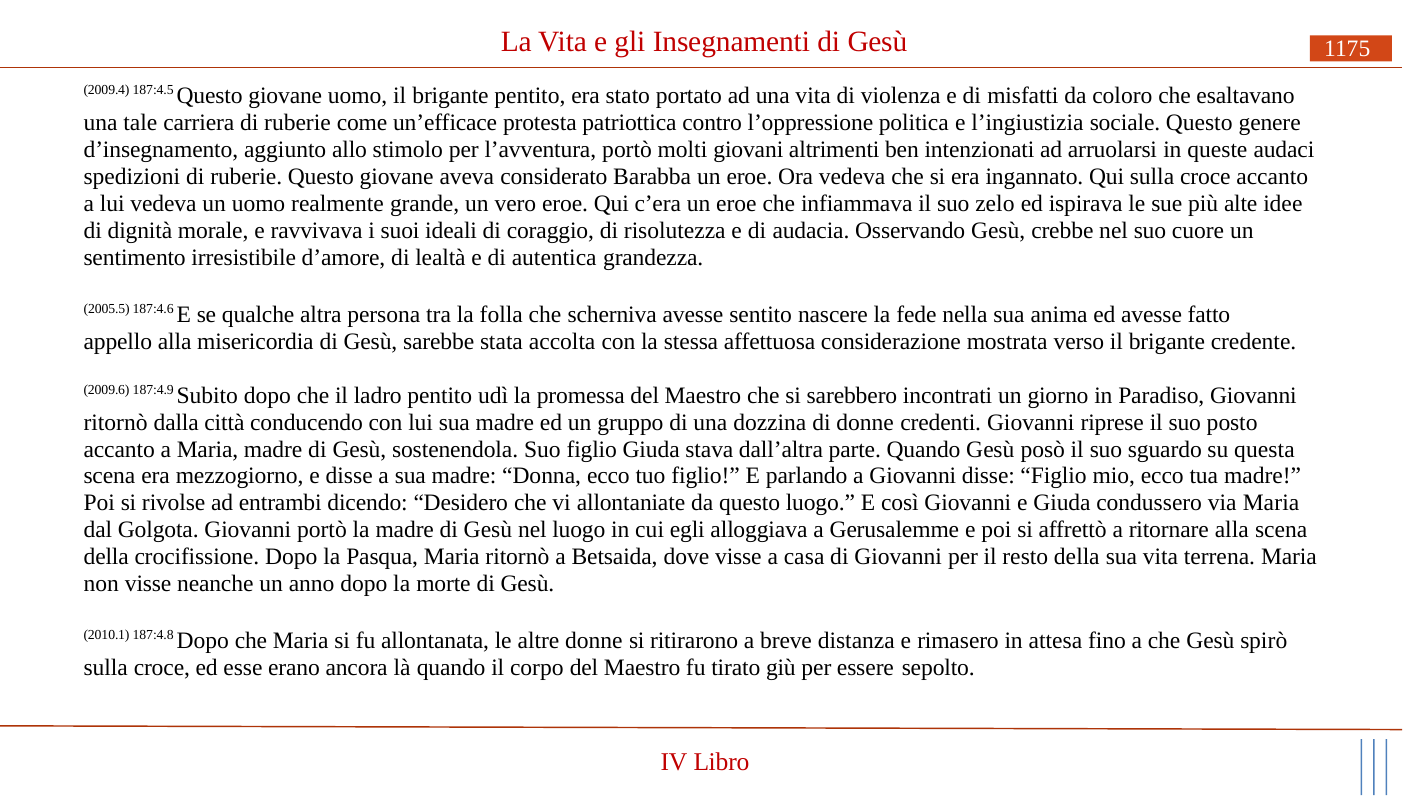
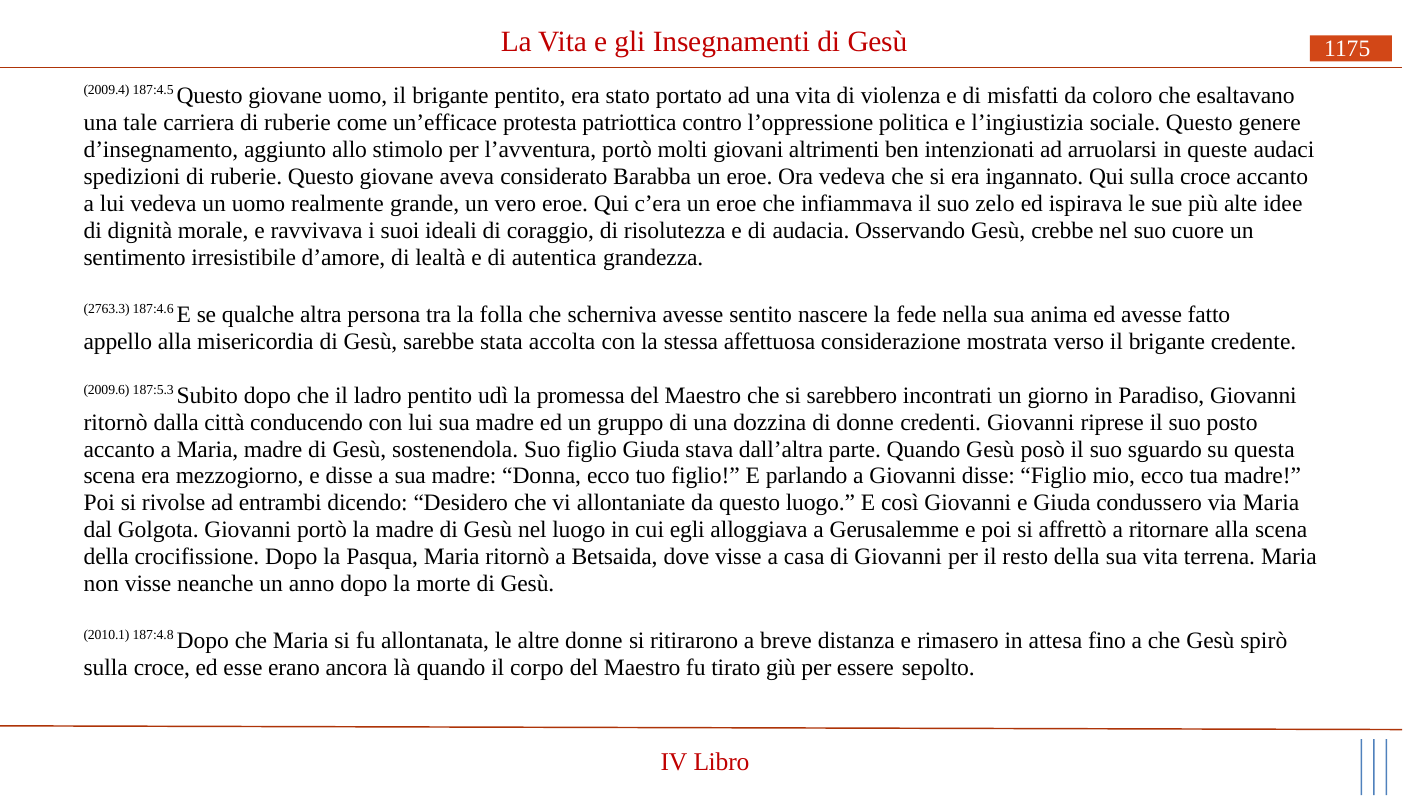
2005.5: 2005.5 -> 2763.3
187:4.9: 187:4.9 -> 187:5.3
